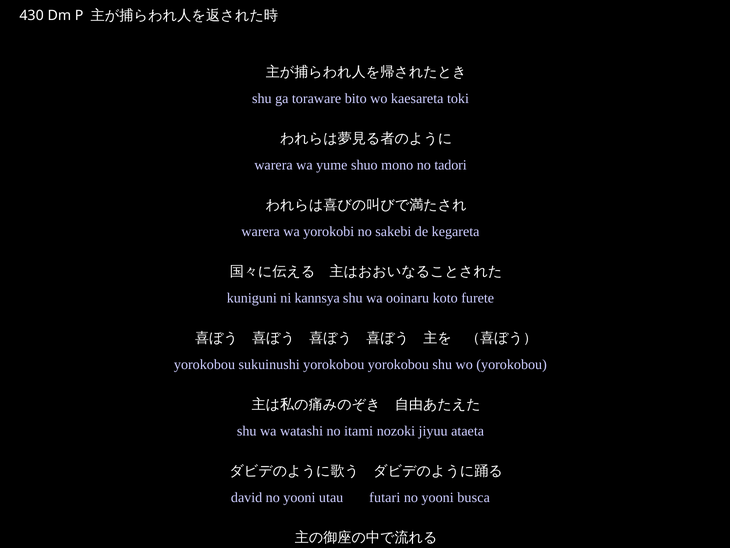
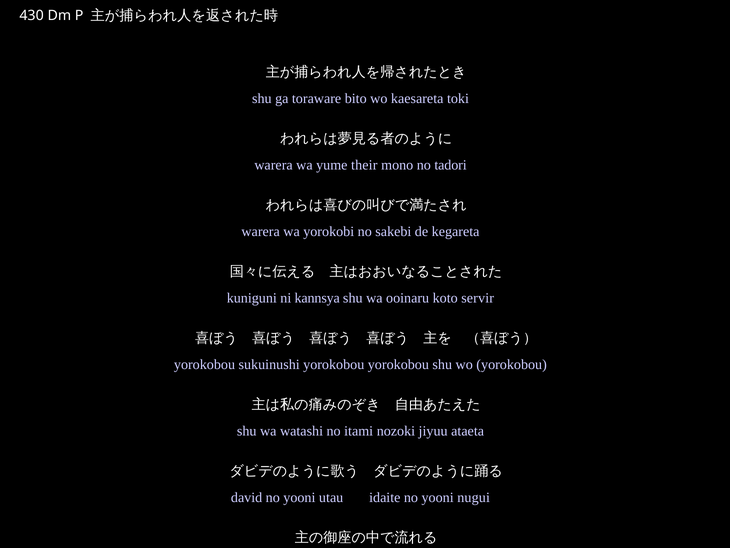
shuo: shuo -> their
furete: furete -> servir
futari: futari -> idaite
busca: busca -> nugui
